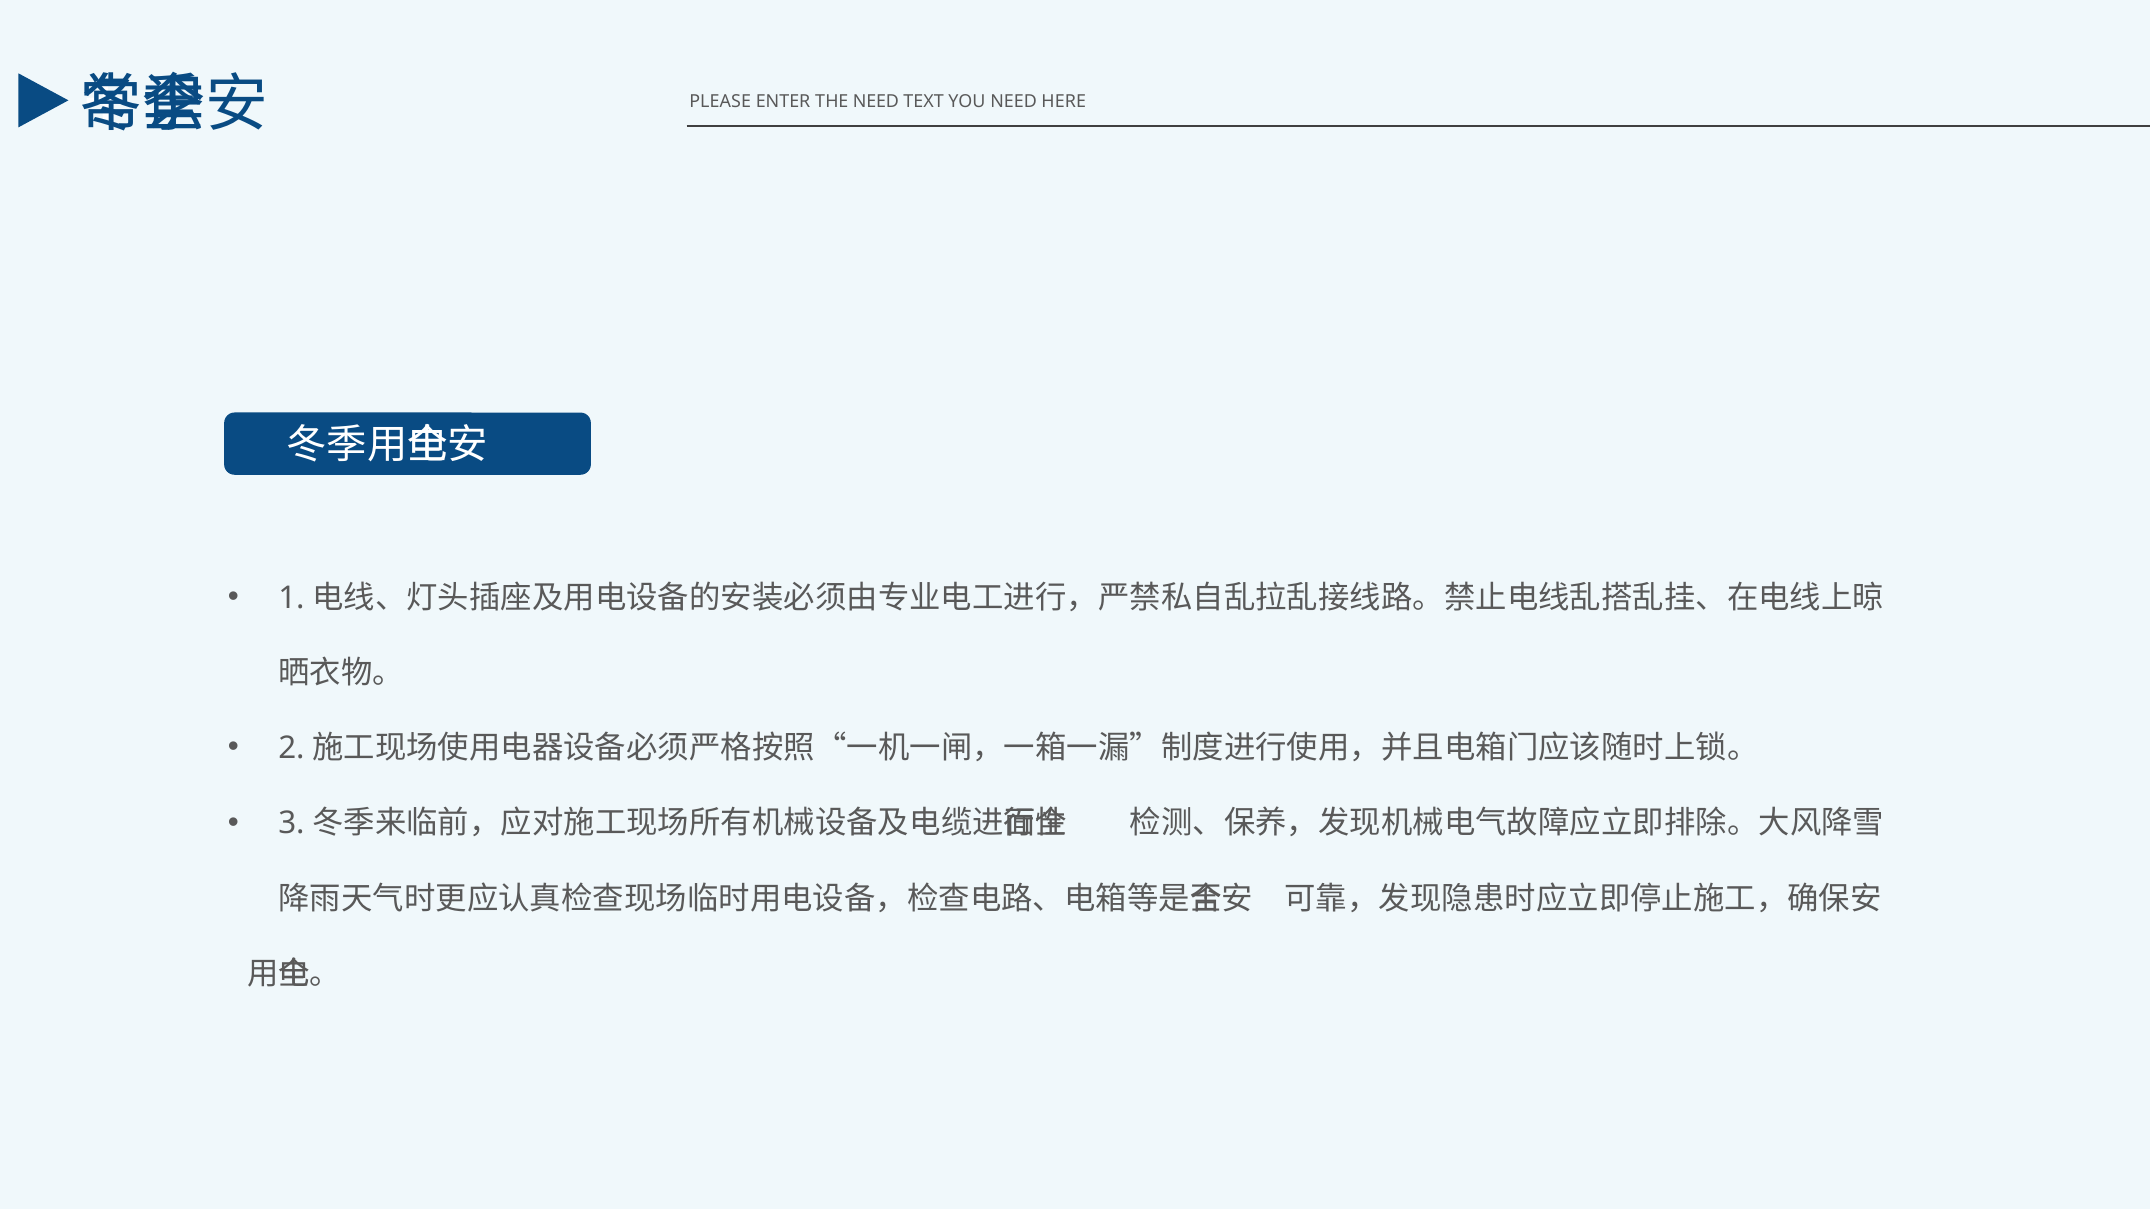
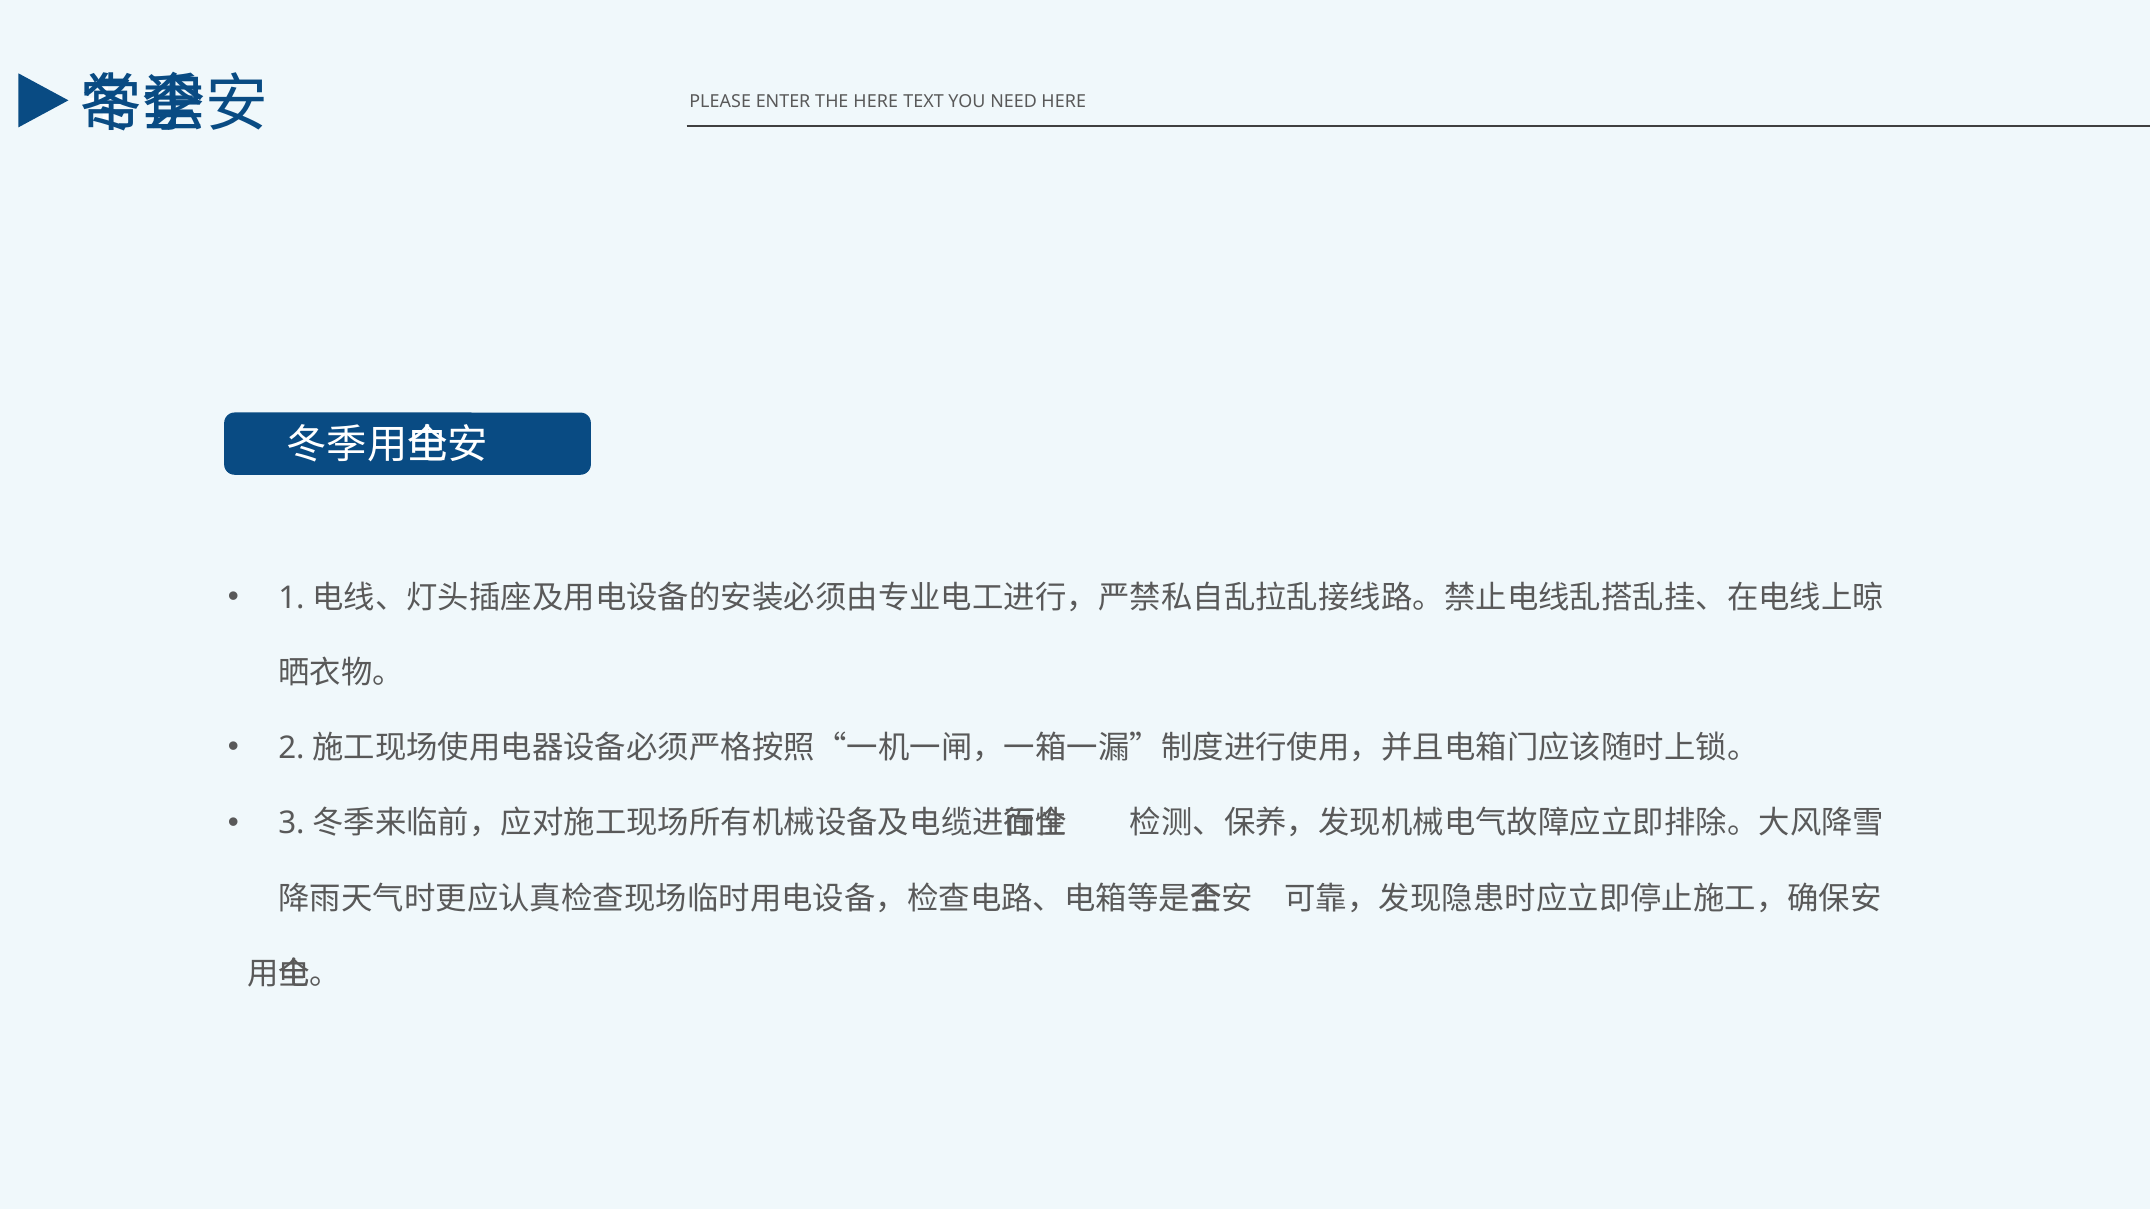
THE NEED: NEED -> HERE
